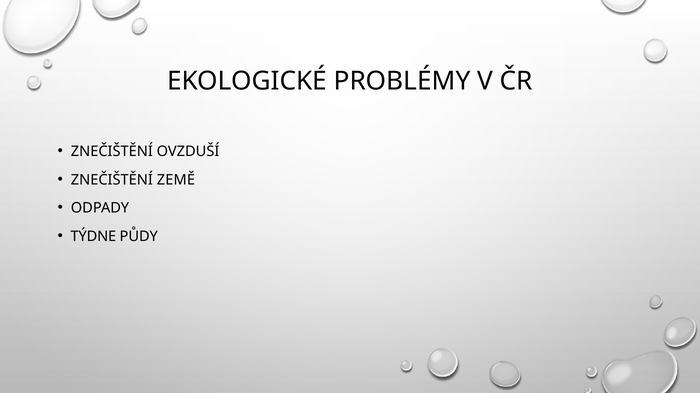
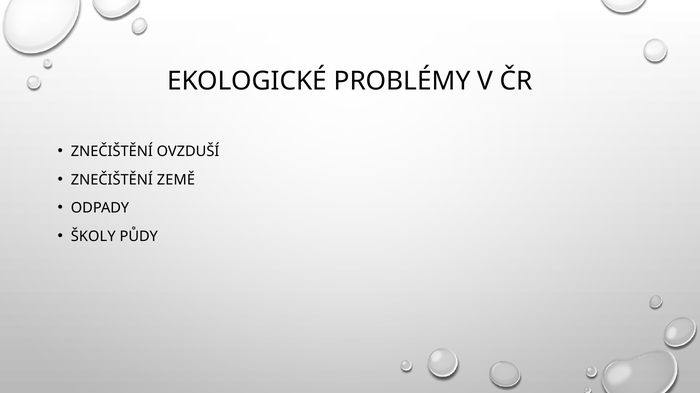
TÝDNE: TÝDNE -> ŠKOLY
